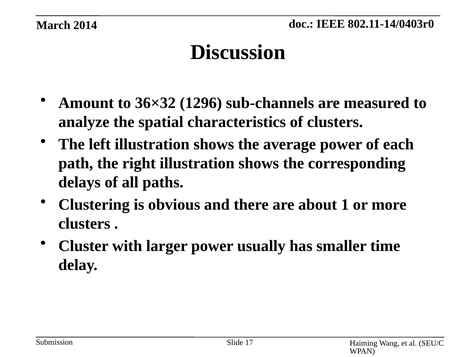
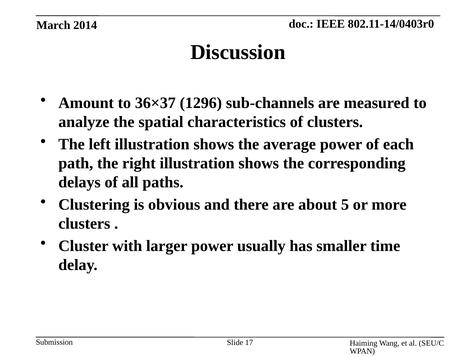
36×32: 36×32 -> 36×37
1: 1 -> 5
